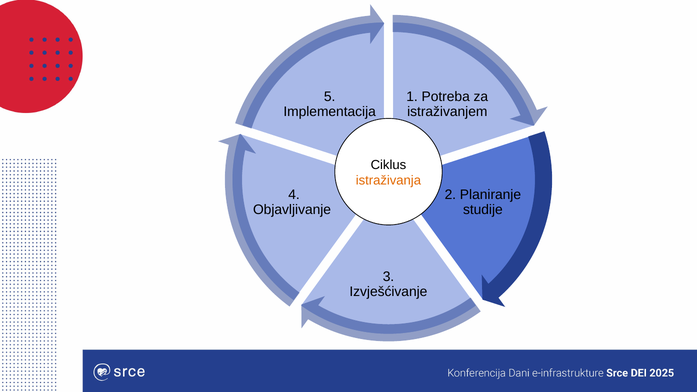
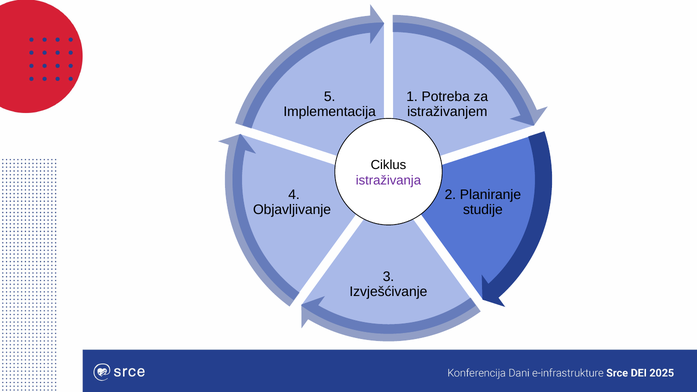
istraživanja colour: orange -> purple
